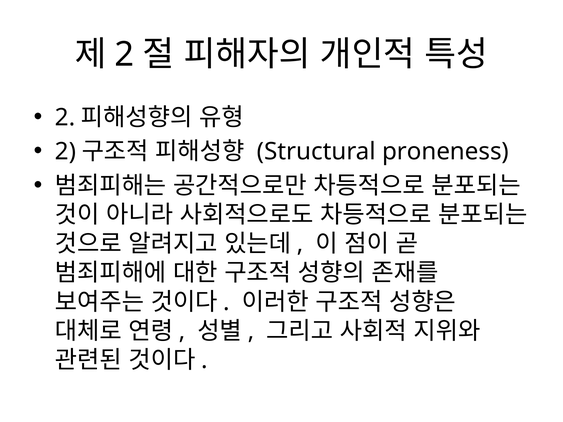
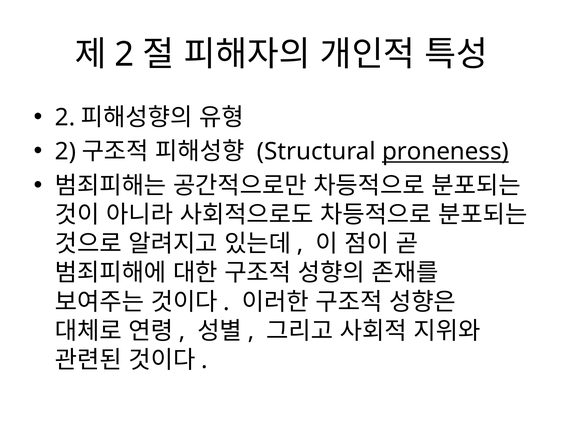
proneness underline: none -> present
